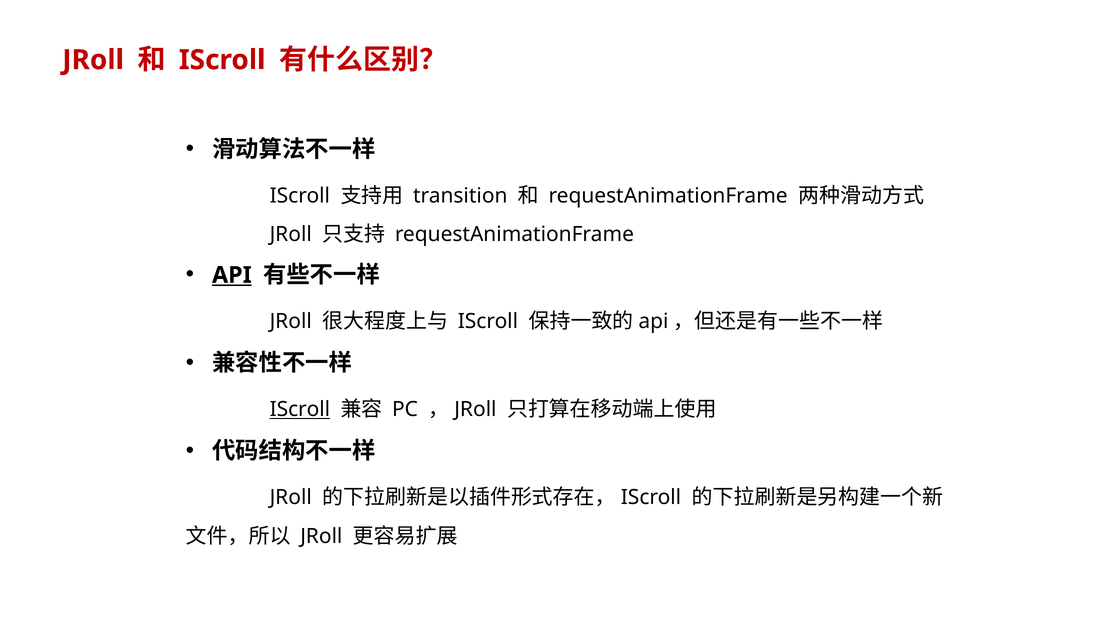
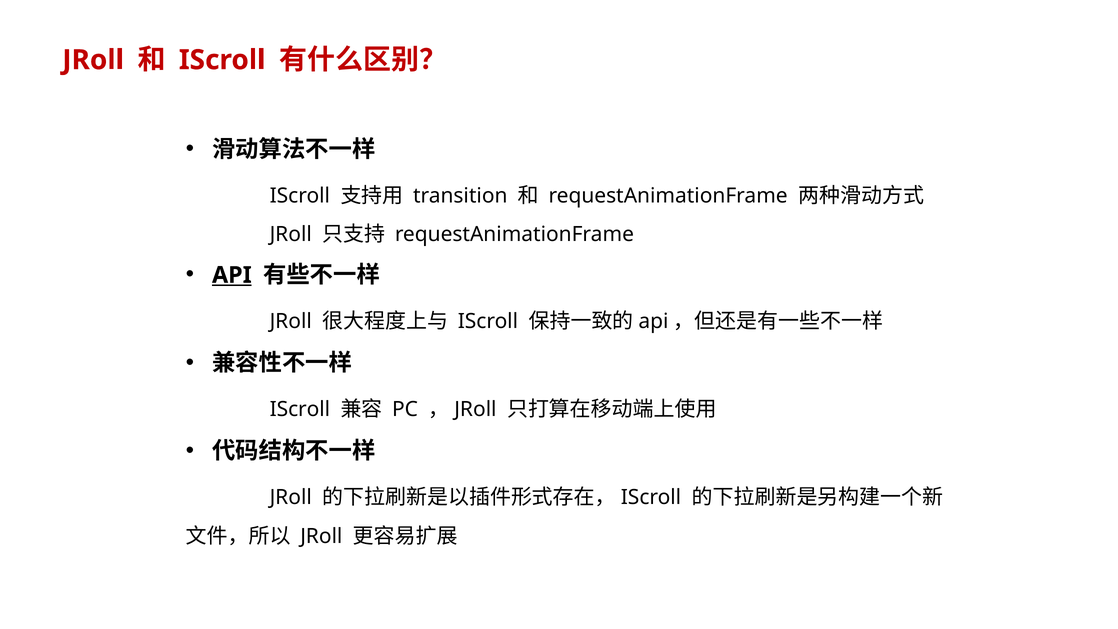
IScroll at (300, 409) underline: present -> none
